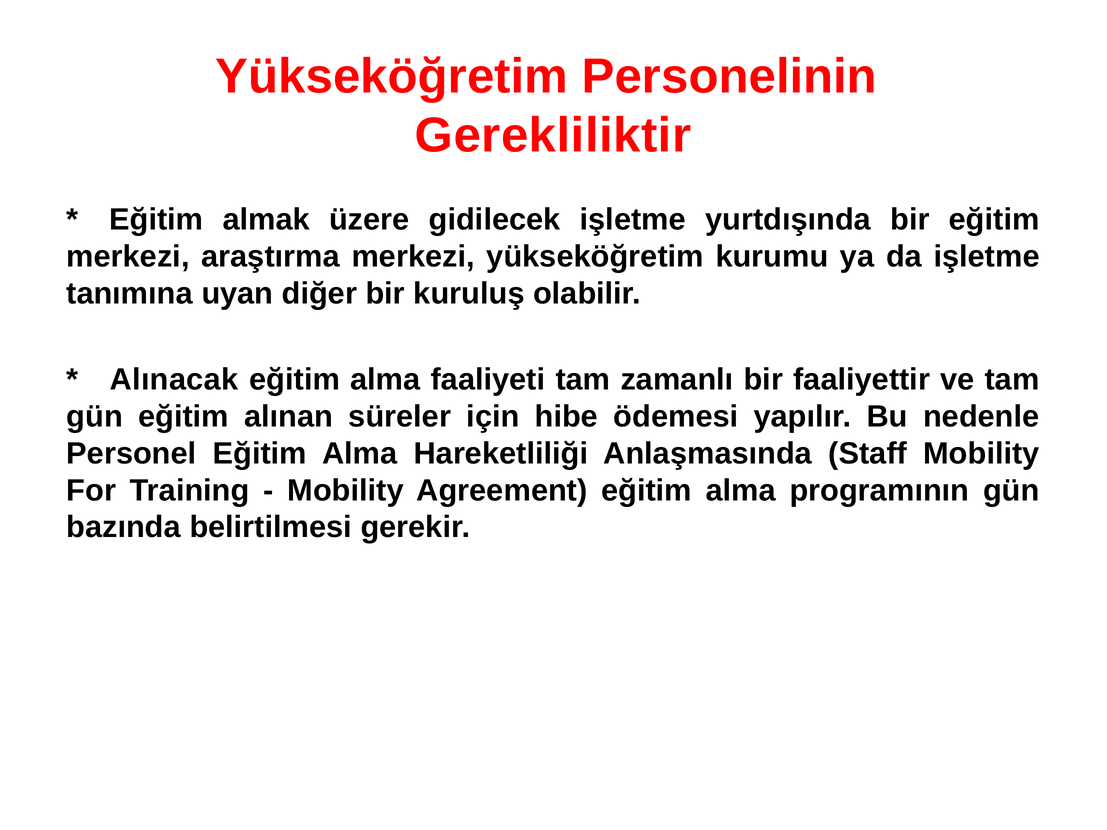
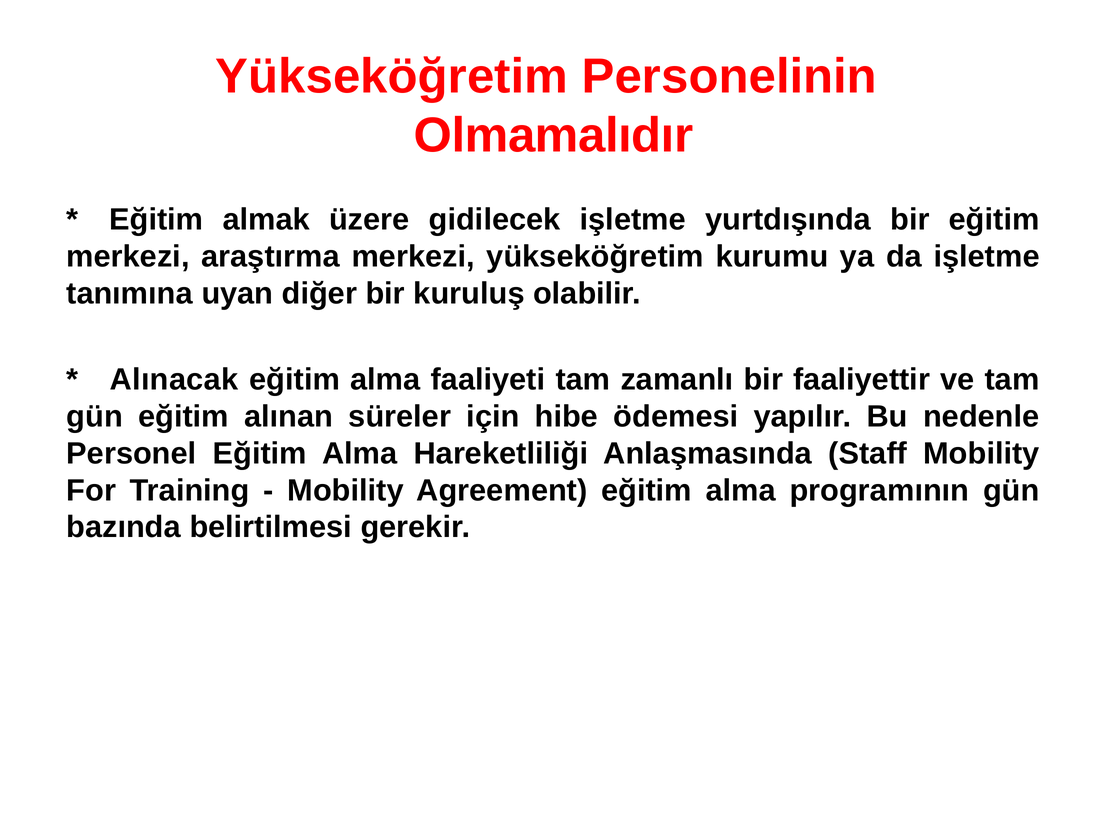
Gerekliliktir: Gerekliliktir -> Olmamalıdır
